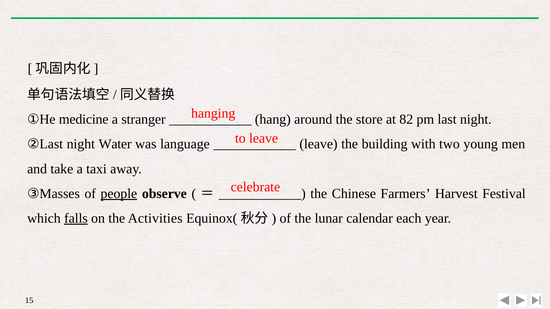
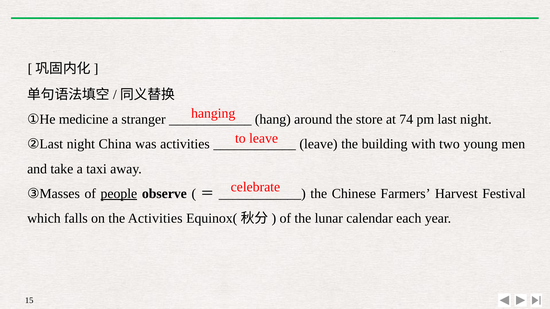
82: 82 -> 74
Water: Water -> China
was language: language -> activities
falls underline: present -> none
